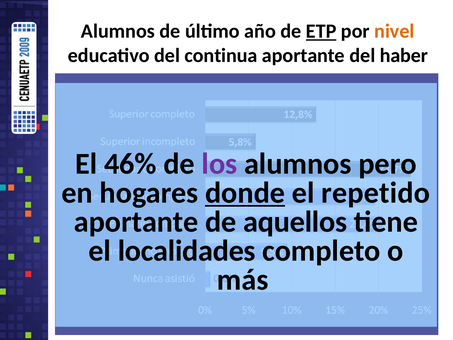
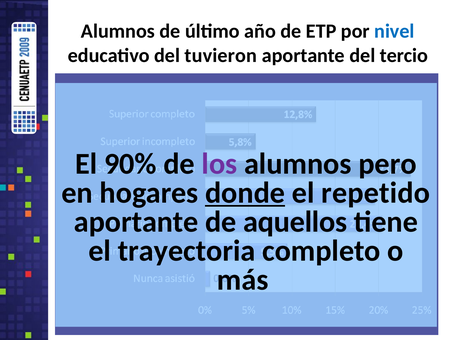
ETP underline: present -> none
nivel colour: orange -> blue
continua: continua -> tuvieron
haber: haber -> tercio
46%: 46% -> 90%
localidades: localidades -> trayectoria
